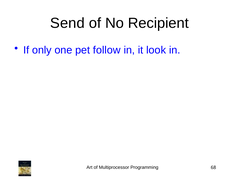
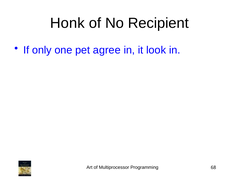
Send: Send -> Honk
follow: follow -> agree
